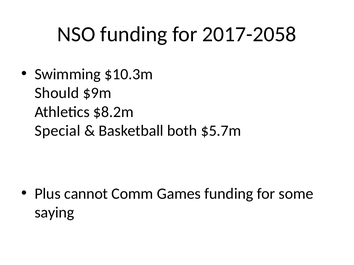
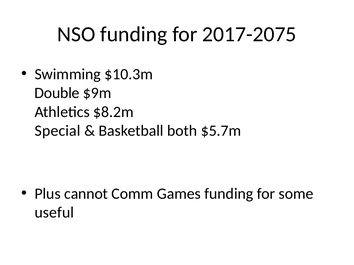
2017-2058: 2017-2058 -> 2017-2075
Should: Should -> Double
saying: saying -> useful
